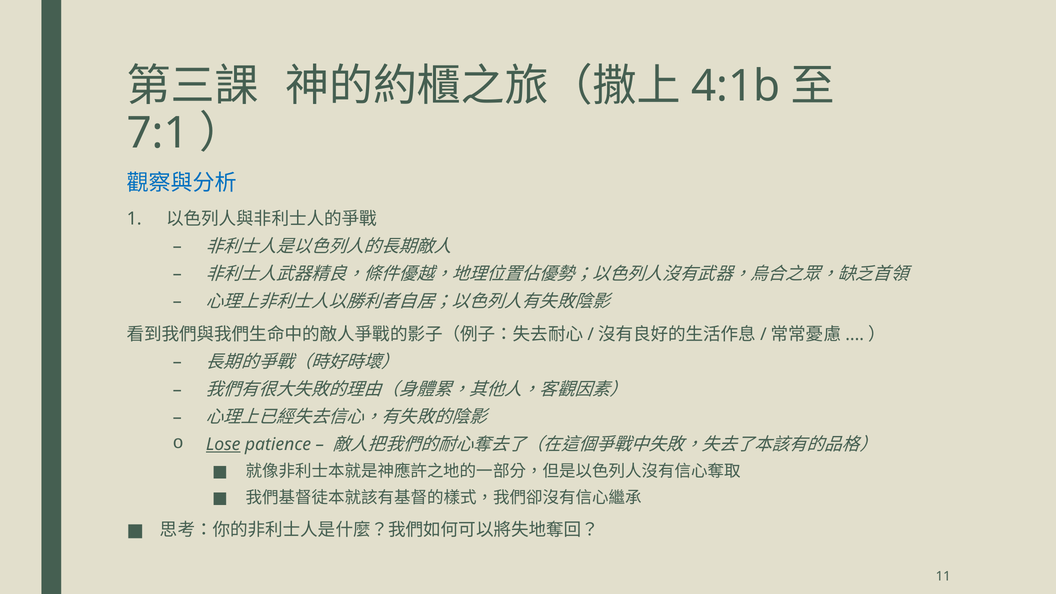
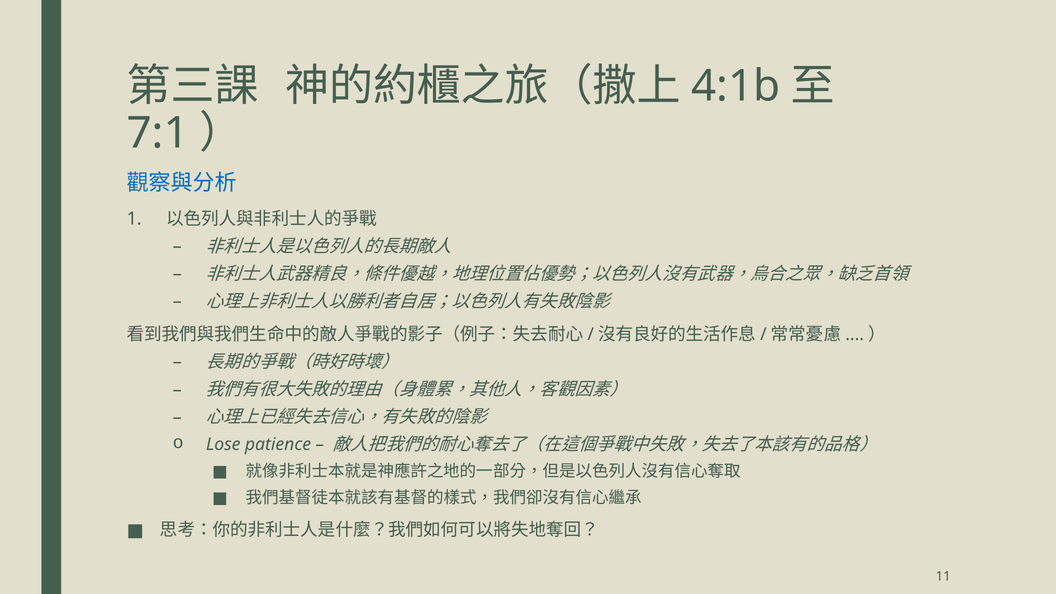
Lose underline: present -> none
